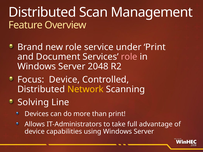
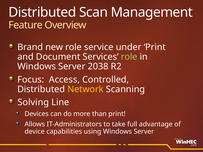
role at (129, 57) colour: pink -> light green
2048: 2048 -> 2038
Focus Device: Device -> Access
